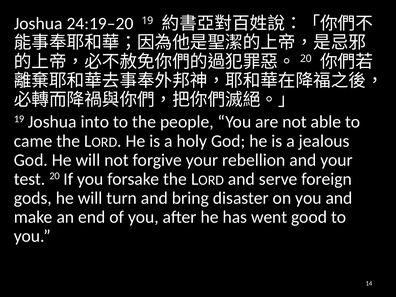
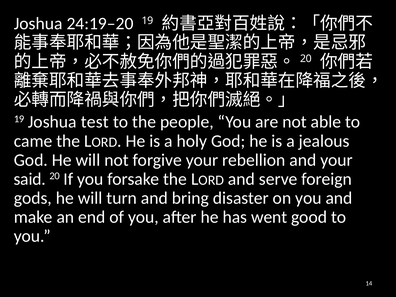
into: into -> test
test: test -> said
